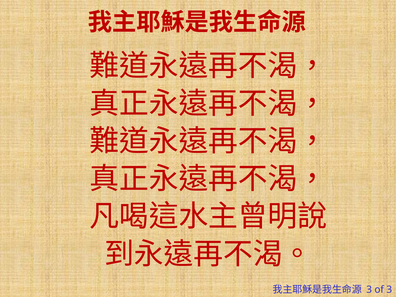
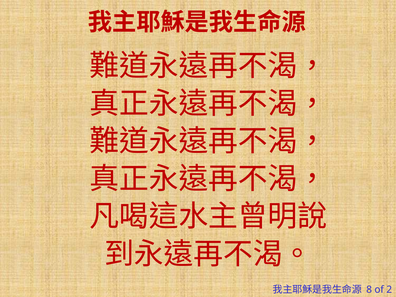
3 at (369, 290): 3 -> 8
of 3: 3 -> 2
